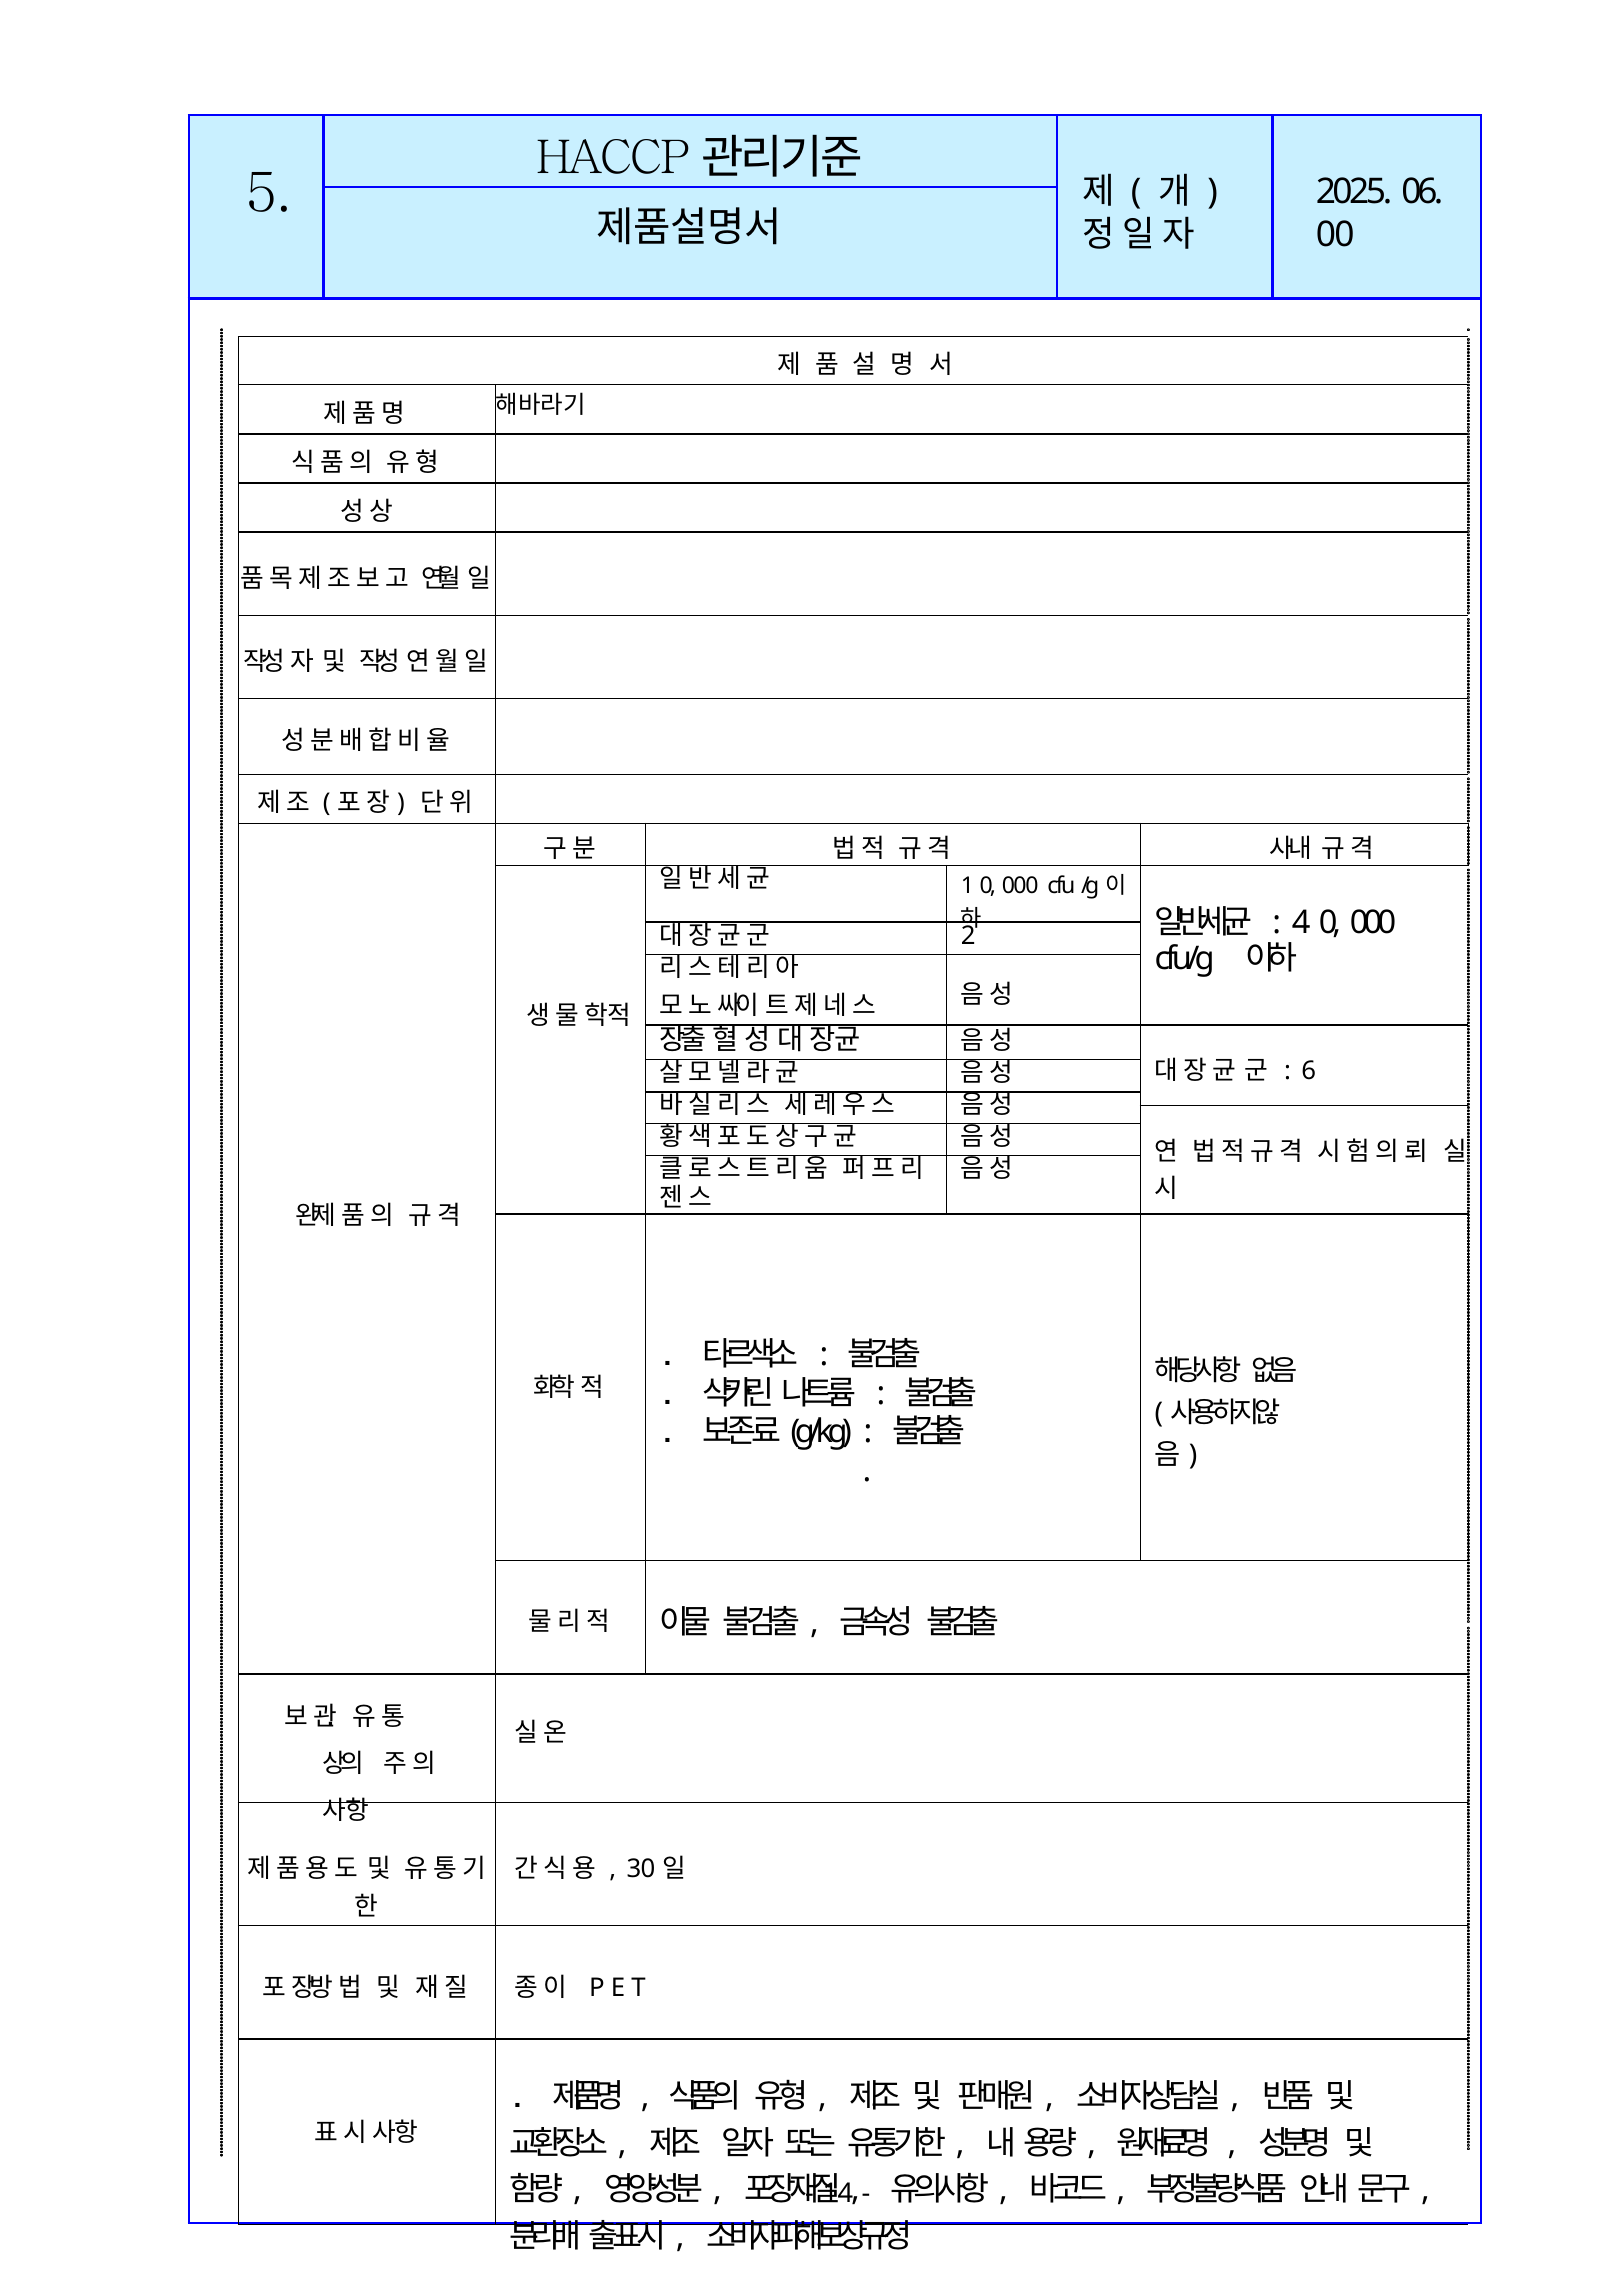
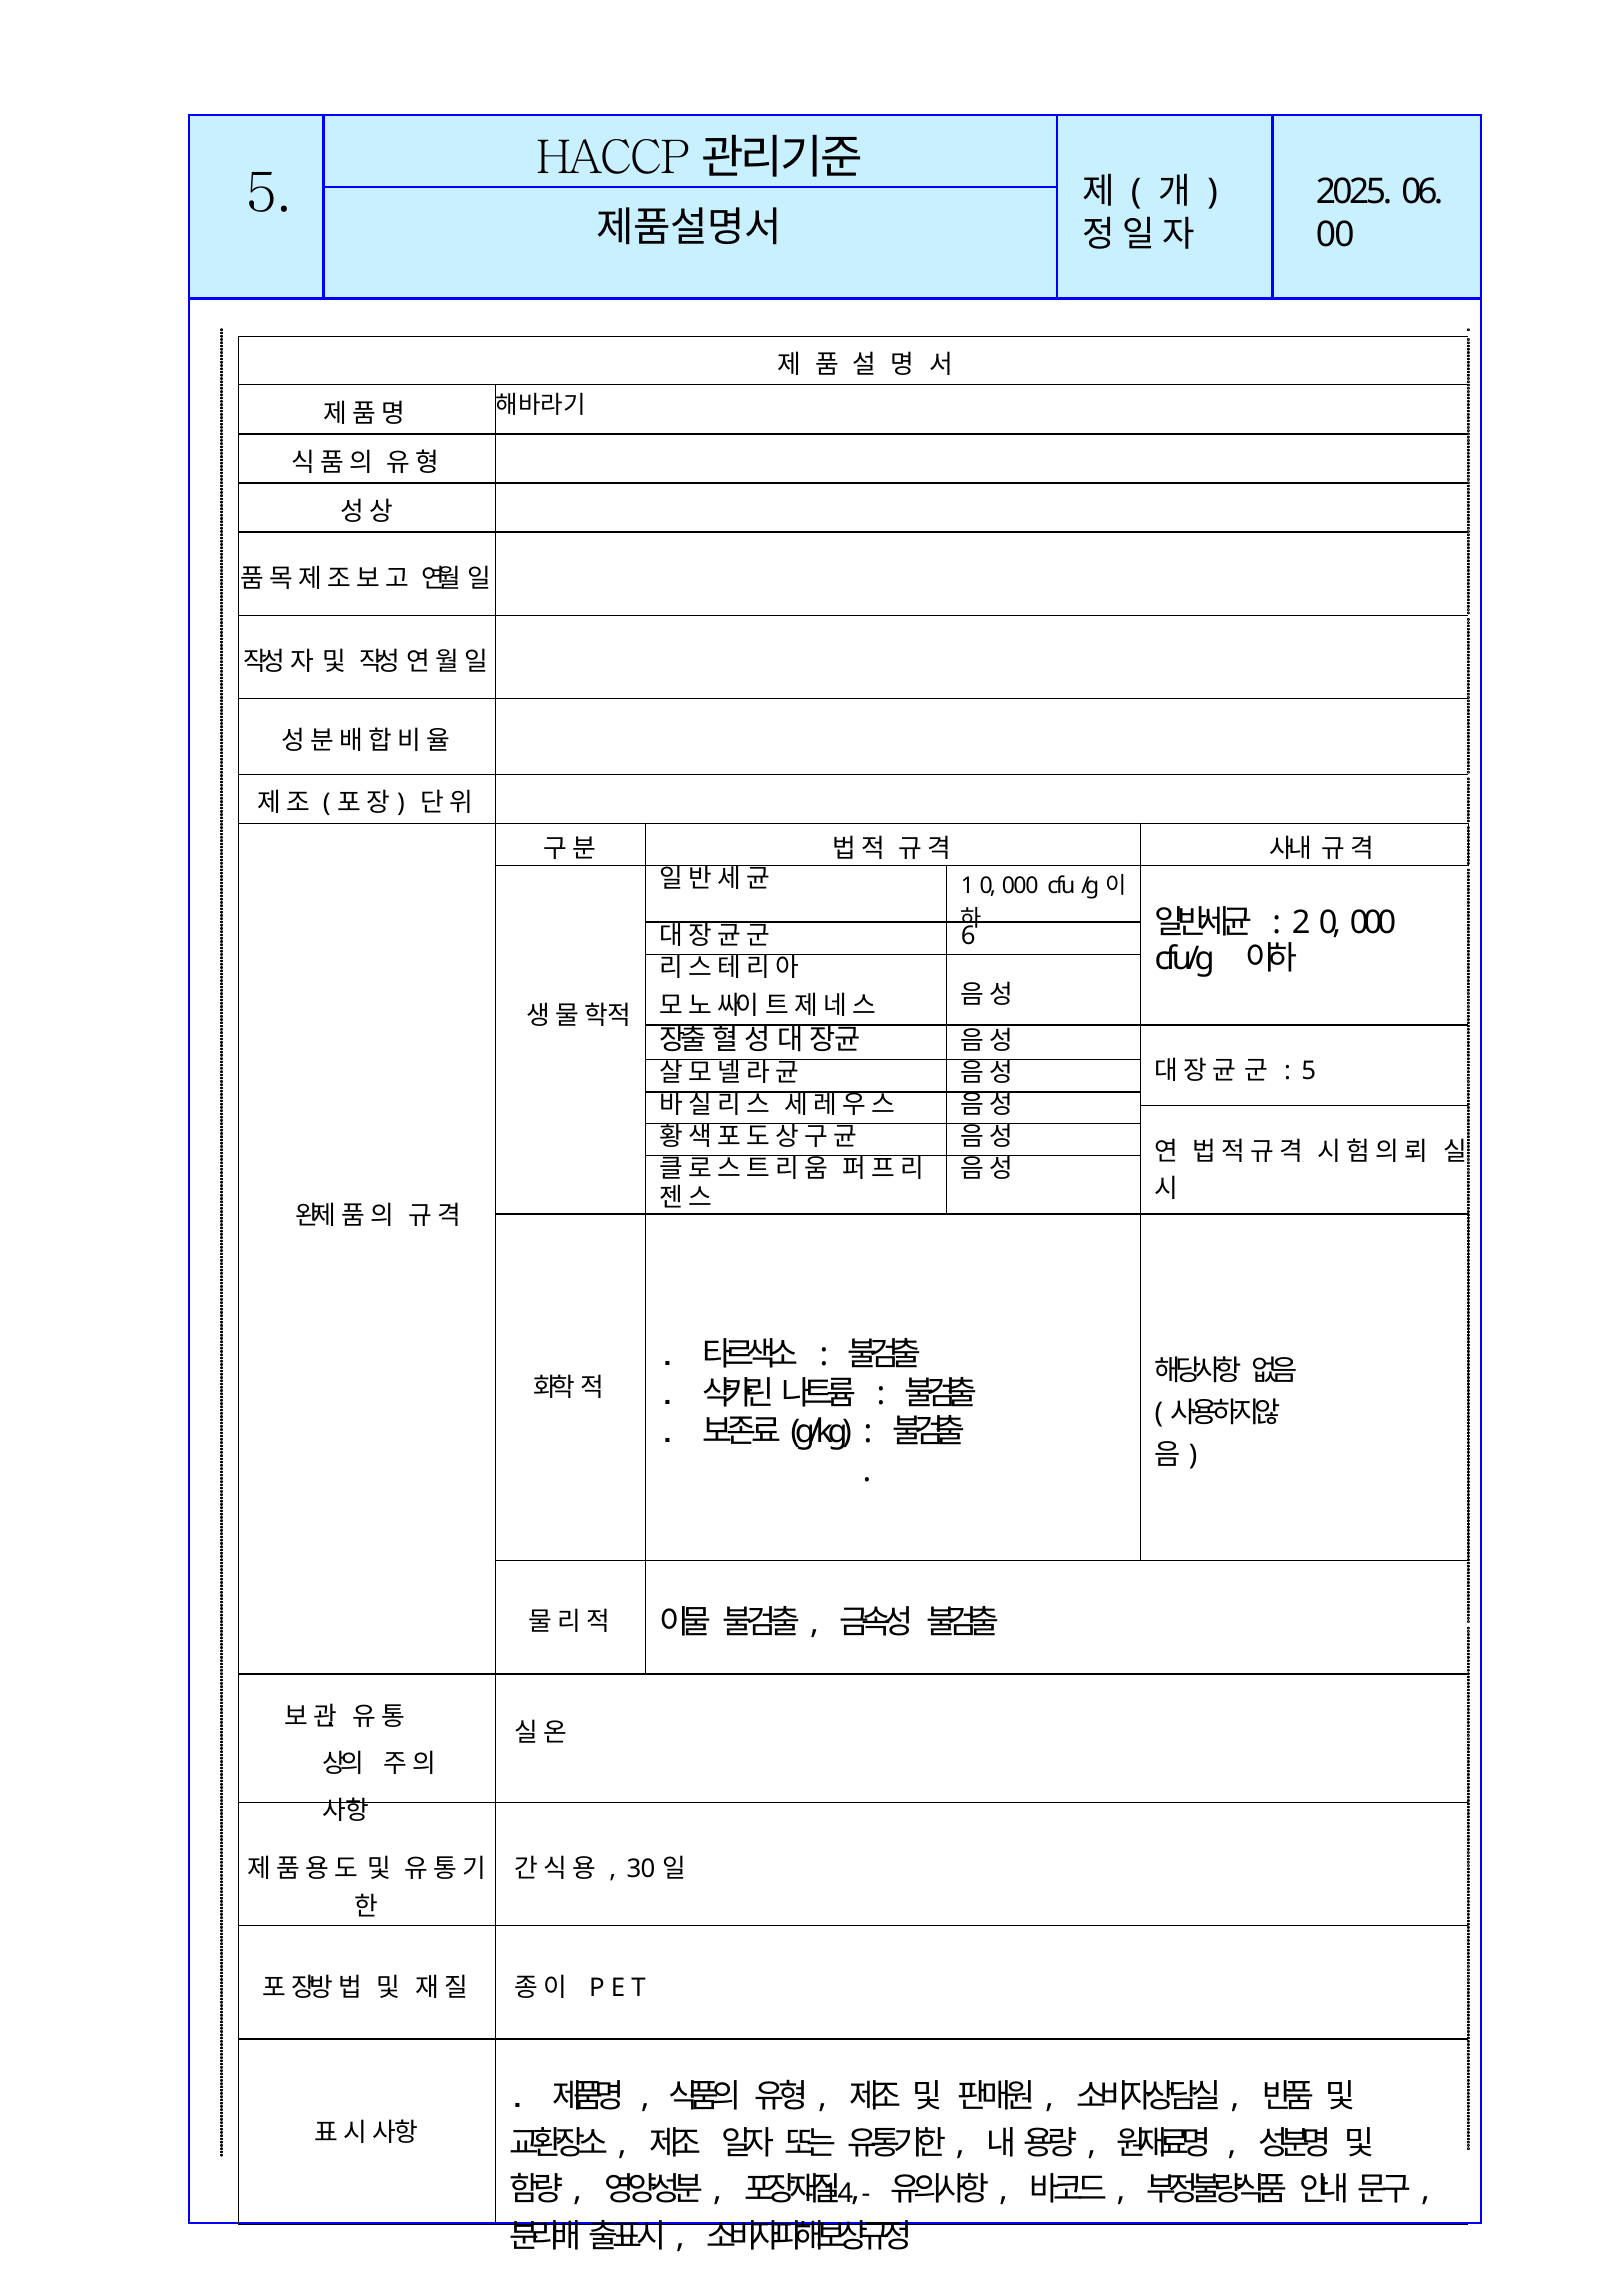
4: 4 -> 2
2: 2 -> 6
6 at (1309, 1070): 6 -> 5
